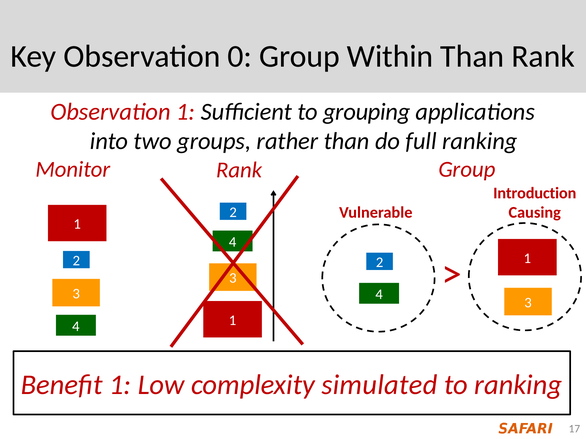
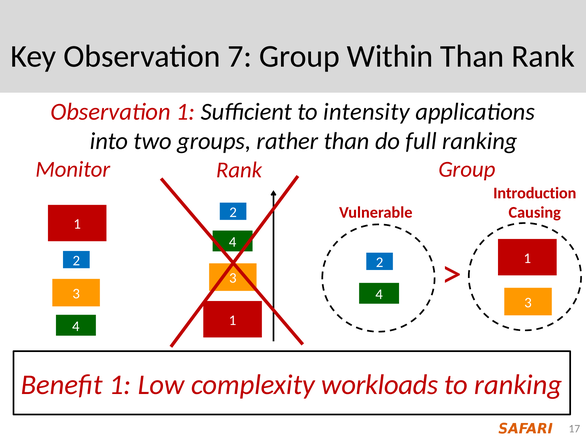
0: 0 -> 7
grouping: grouping -> intensity
simulated: simulated -> workloads
